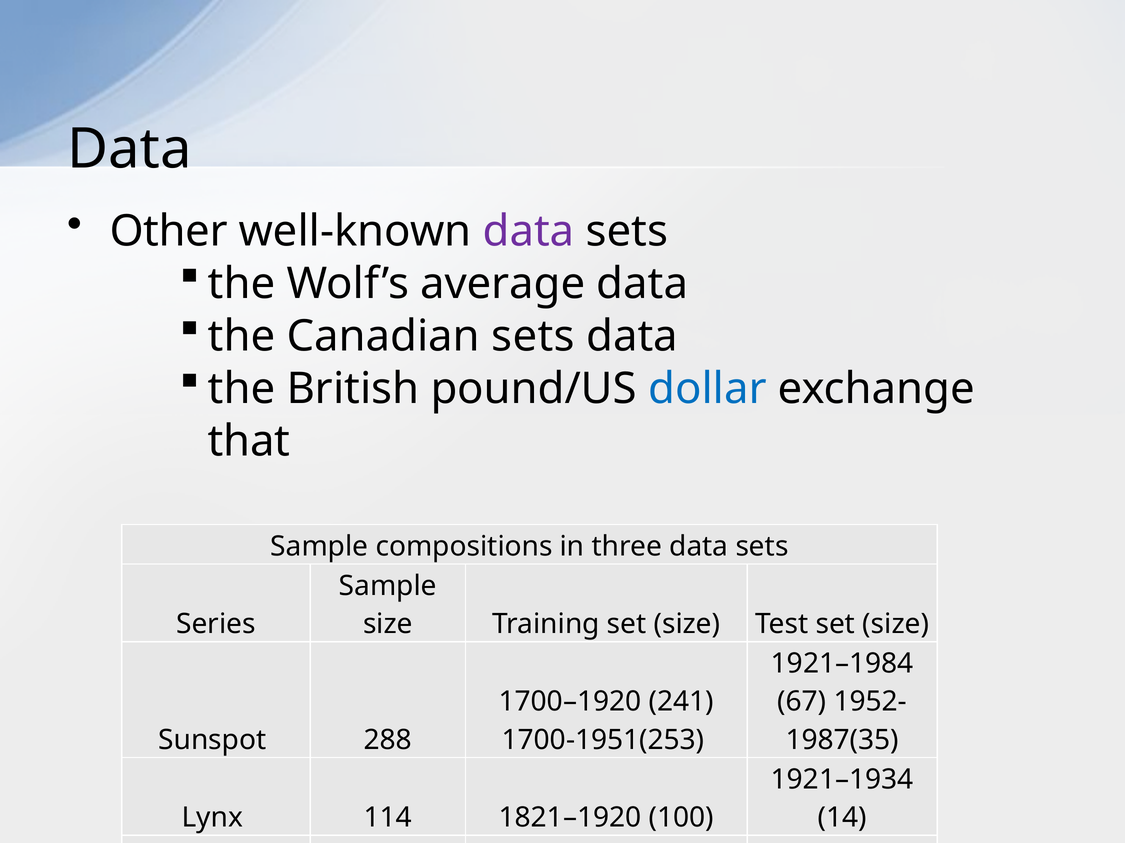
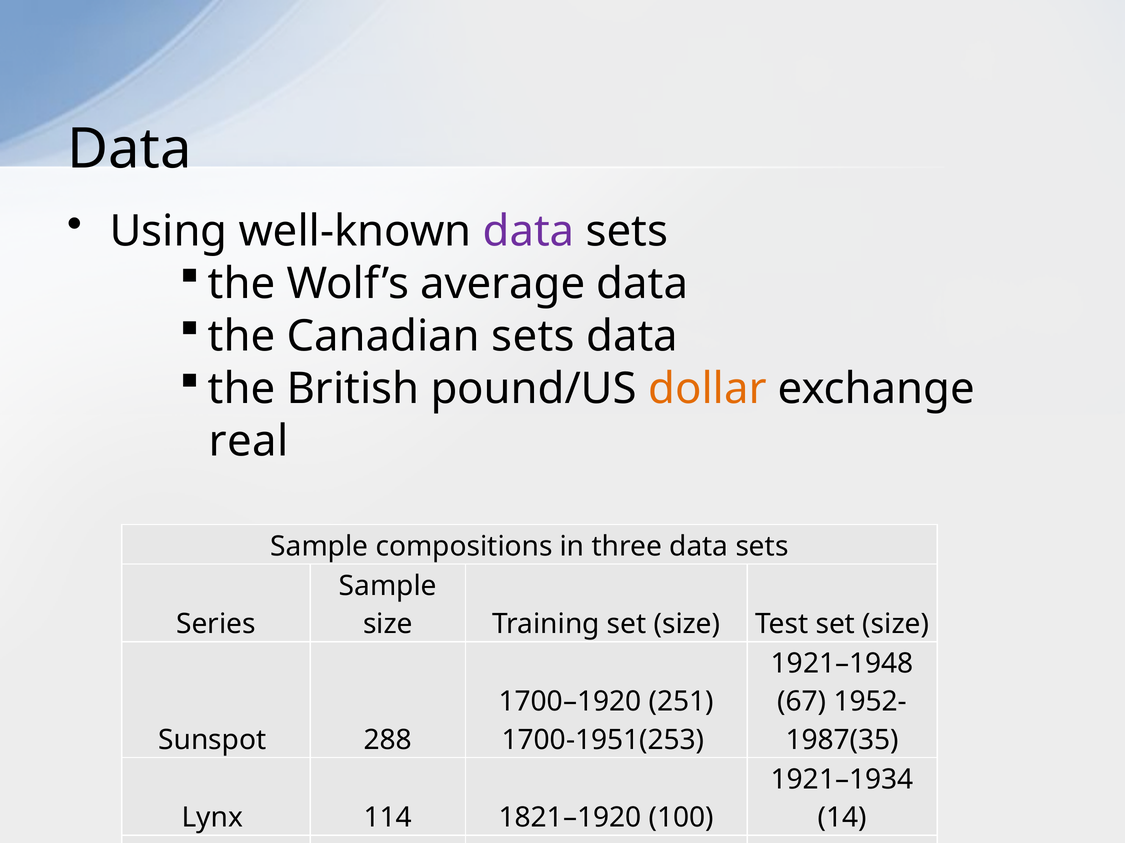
Other: Other -> Using
dollar colour: blue -> orange
that: that -> real
1921–1984: 1921–1984 -> 1921–1948
241: 241 -> 251
